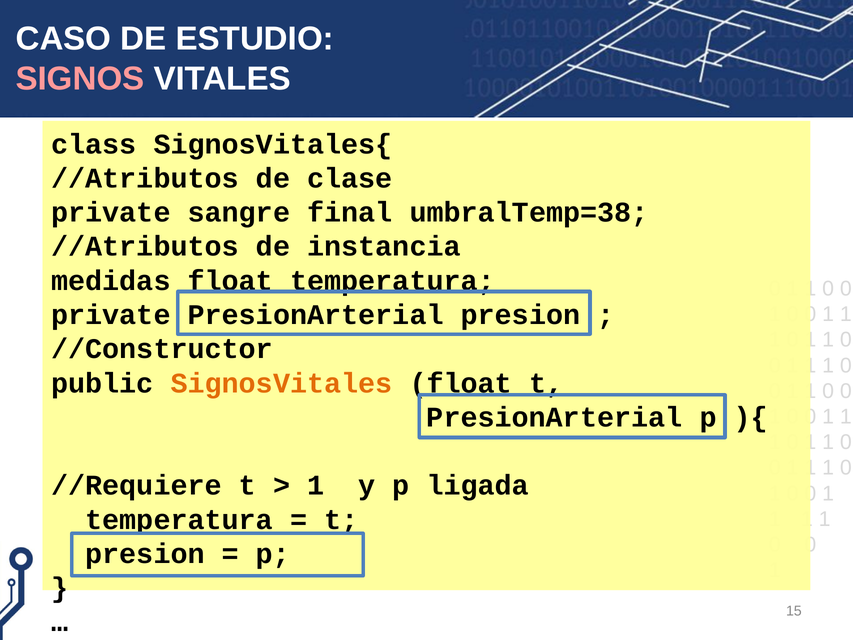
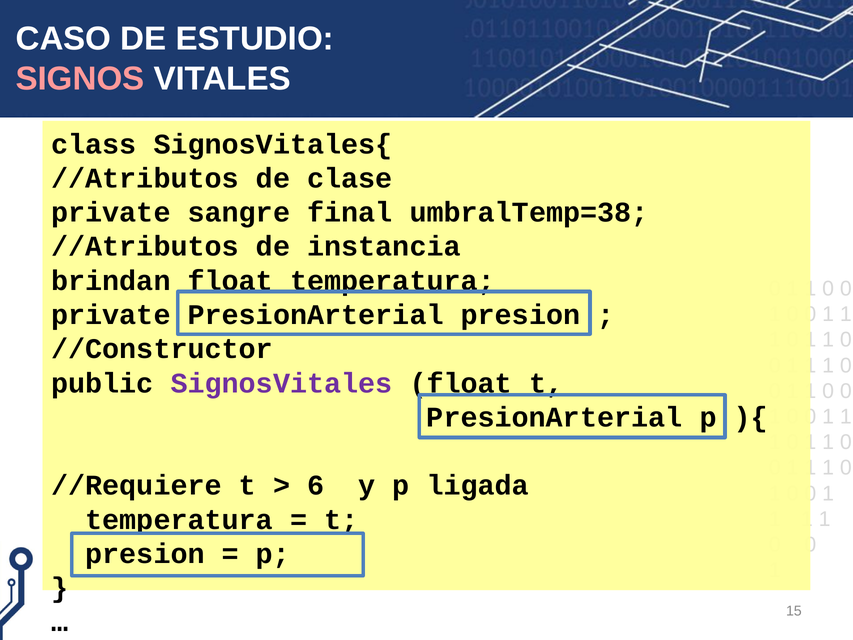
medidas: medidas -> brindan
SignosVitales colour: orange -> purple
1 at (316, 485): 1 -> 6
